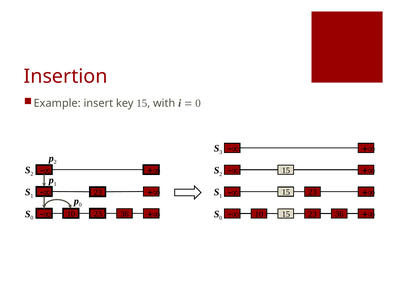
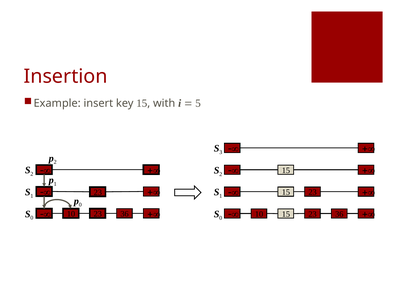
0 at (198, 103): 0 -> 5
